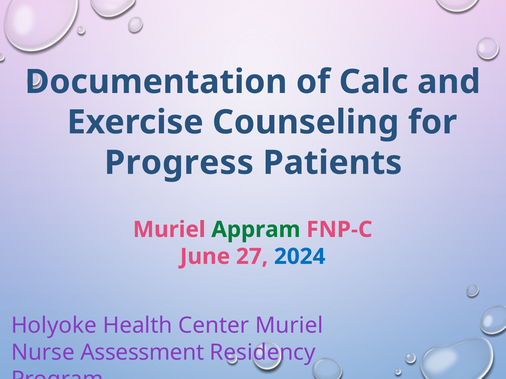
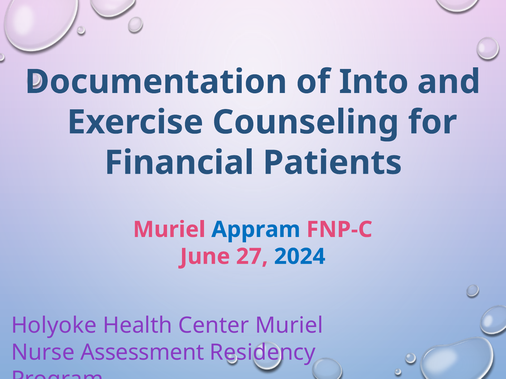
Calc: Calc -> Into
Progress: Progress -> Financial
Appram colour: green -> blue
